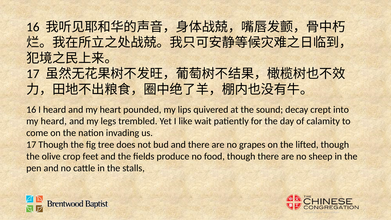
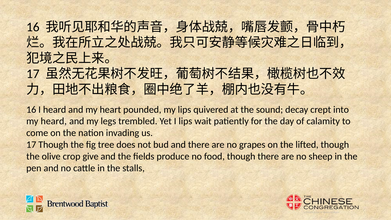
I like: like -> lips
feet: feet -> give
